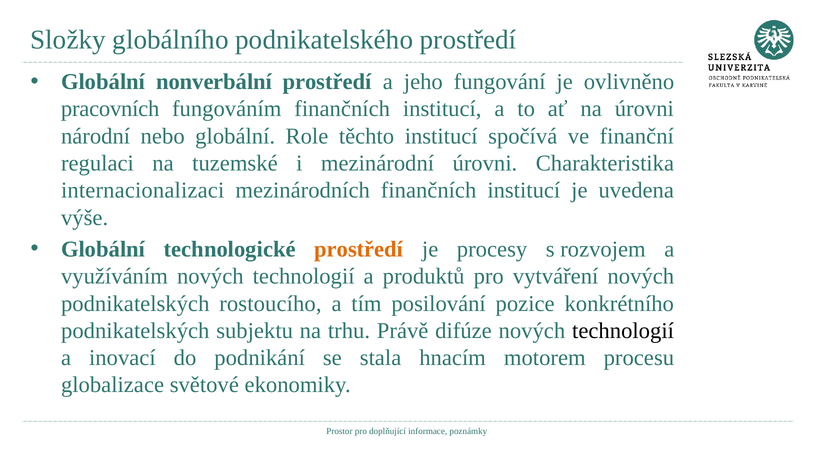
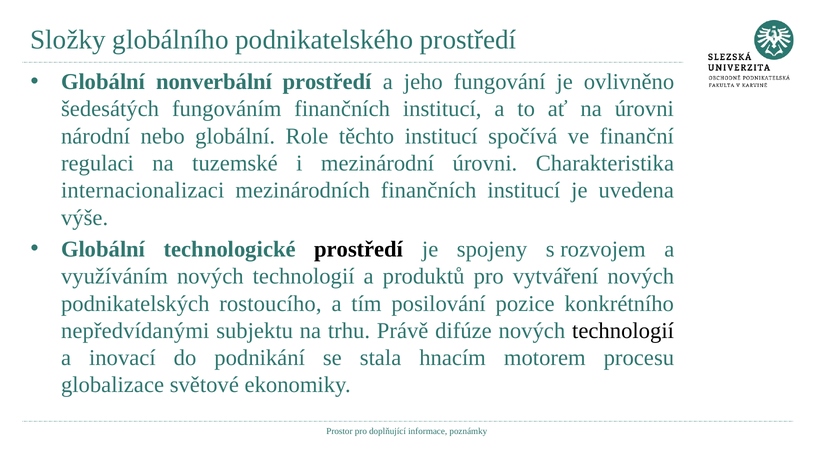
pracovních: pracovních -> šedesátých
prostředí at (359, 249) colour: orange -> black
procesy: procesy -> spojeny
podnikatelských at (135, 331): podnikatelských -> nepředvídanými
